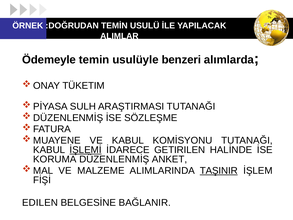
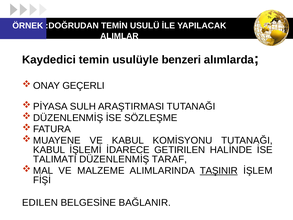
Ödemeyle: Ödemeyle -> Kaydedici
TÜKETIM: TÜKETIM -> GEÇERLI
İŞLEMİ underline: present -> none
KORUMA: KORUMA -> TALIMATI
ANKET: ANKET -> TARAF
